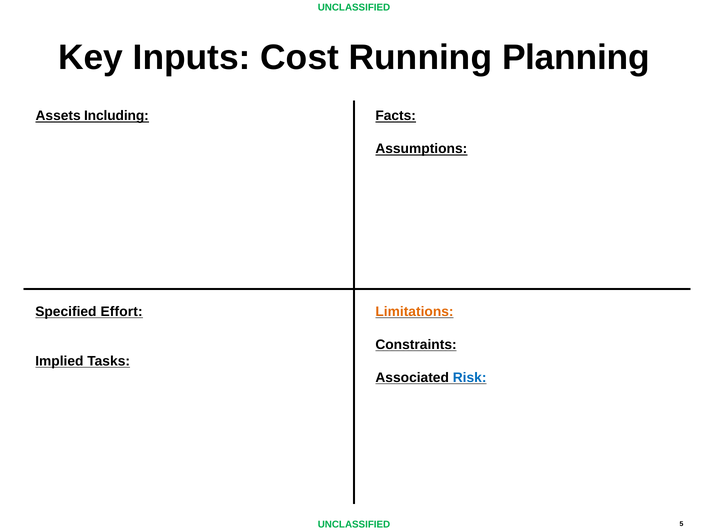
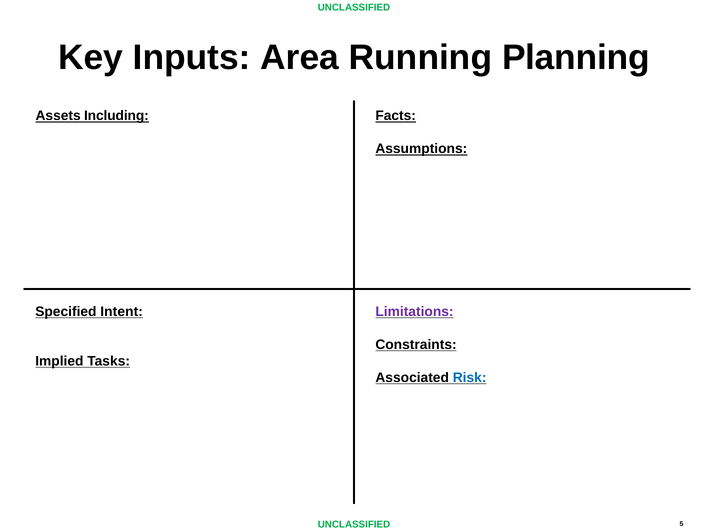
Cost: Cost -> Area
Effort: Effort -> Intent
Limitations colour: orange -> purple
